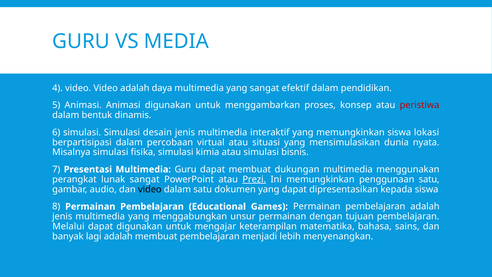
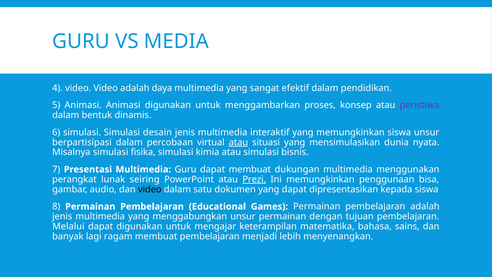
peristiwa colour: red -> purple
siswa lokasi: lokasi -> unsur
atau at (238, 142) underline: none -> present
lunak sangat: sangat -> seiring
penggunaan satu: satu -> bisa
lagi adalah: adalah -> ragam
